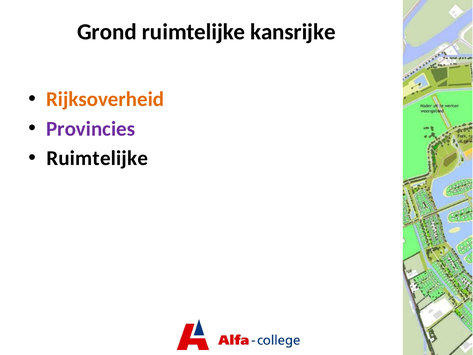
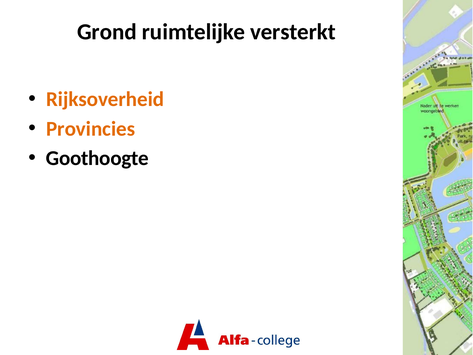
kansrijke: kansrijke -> versterkt
Provincies colour: purple -> orange
Ruimtelijke at (97, 158): Ruimtelijke -> Goothoogte
